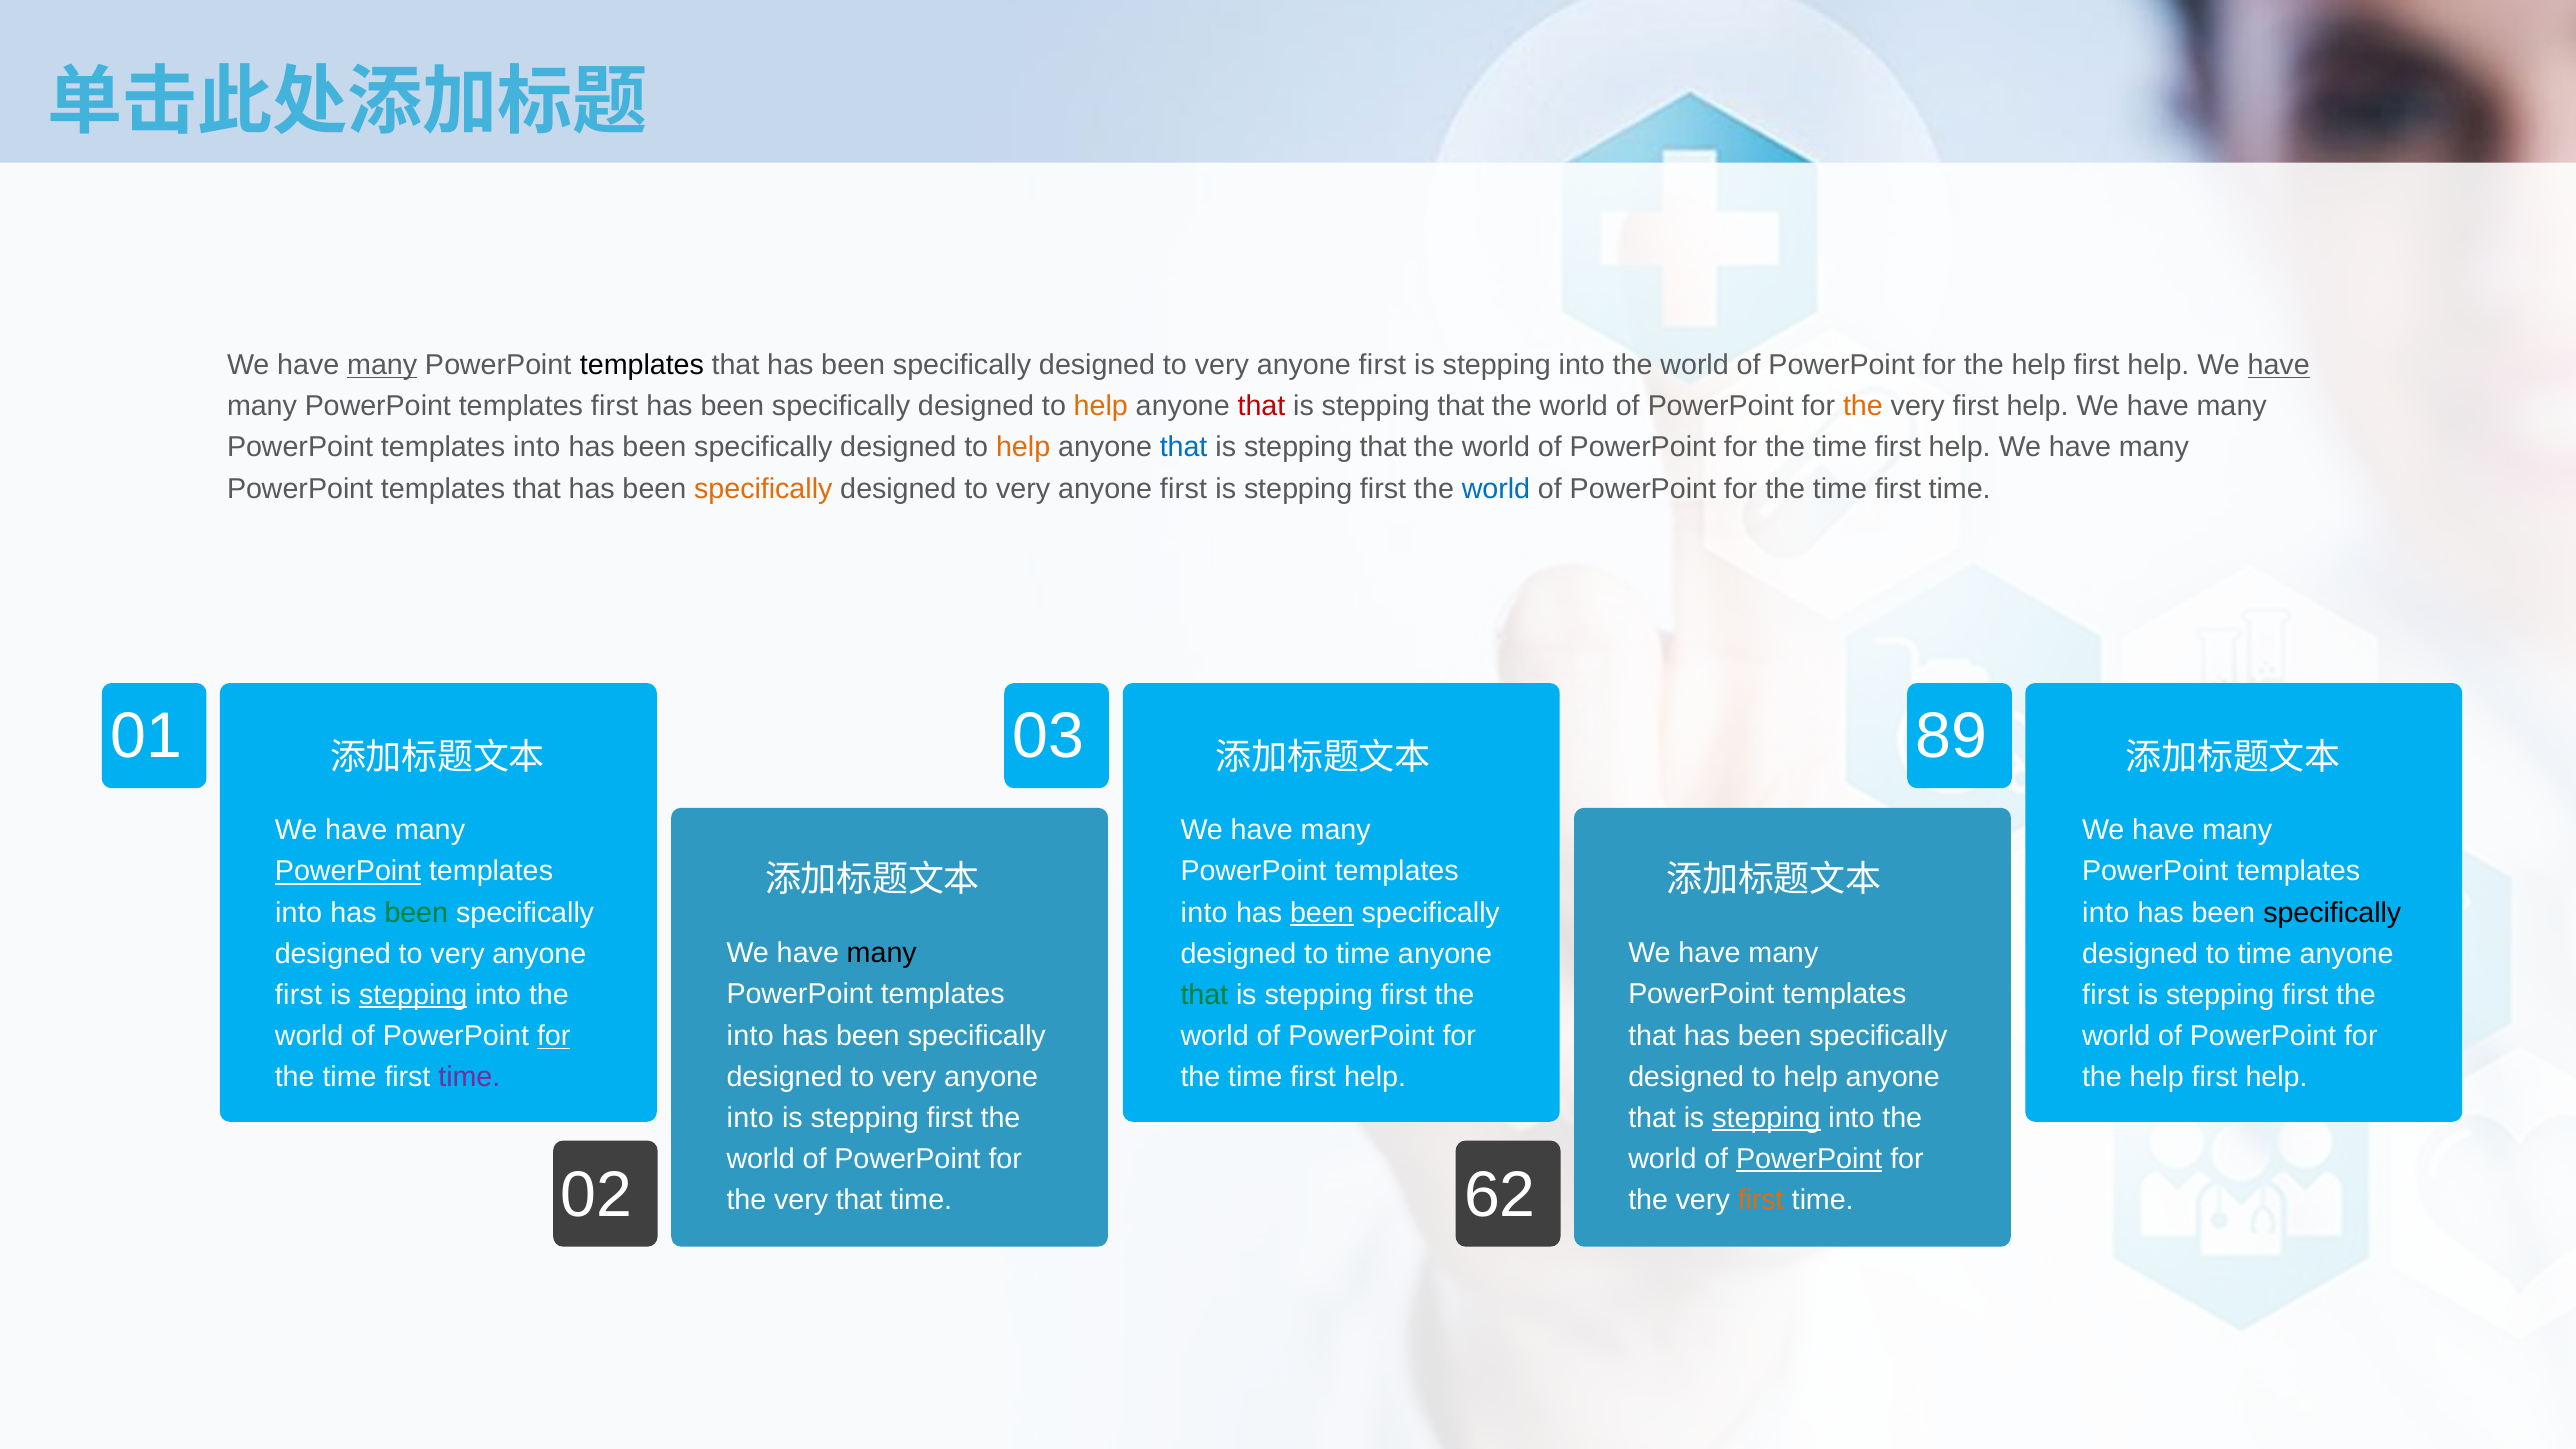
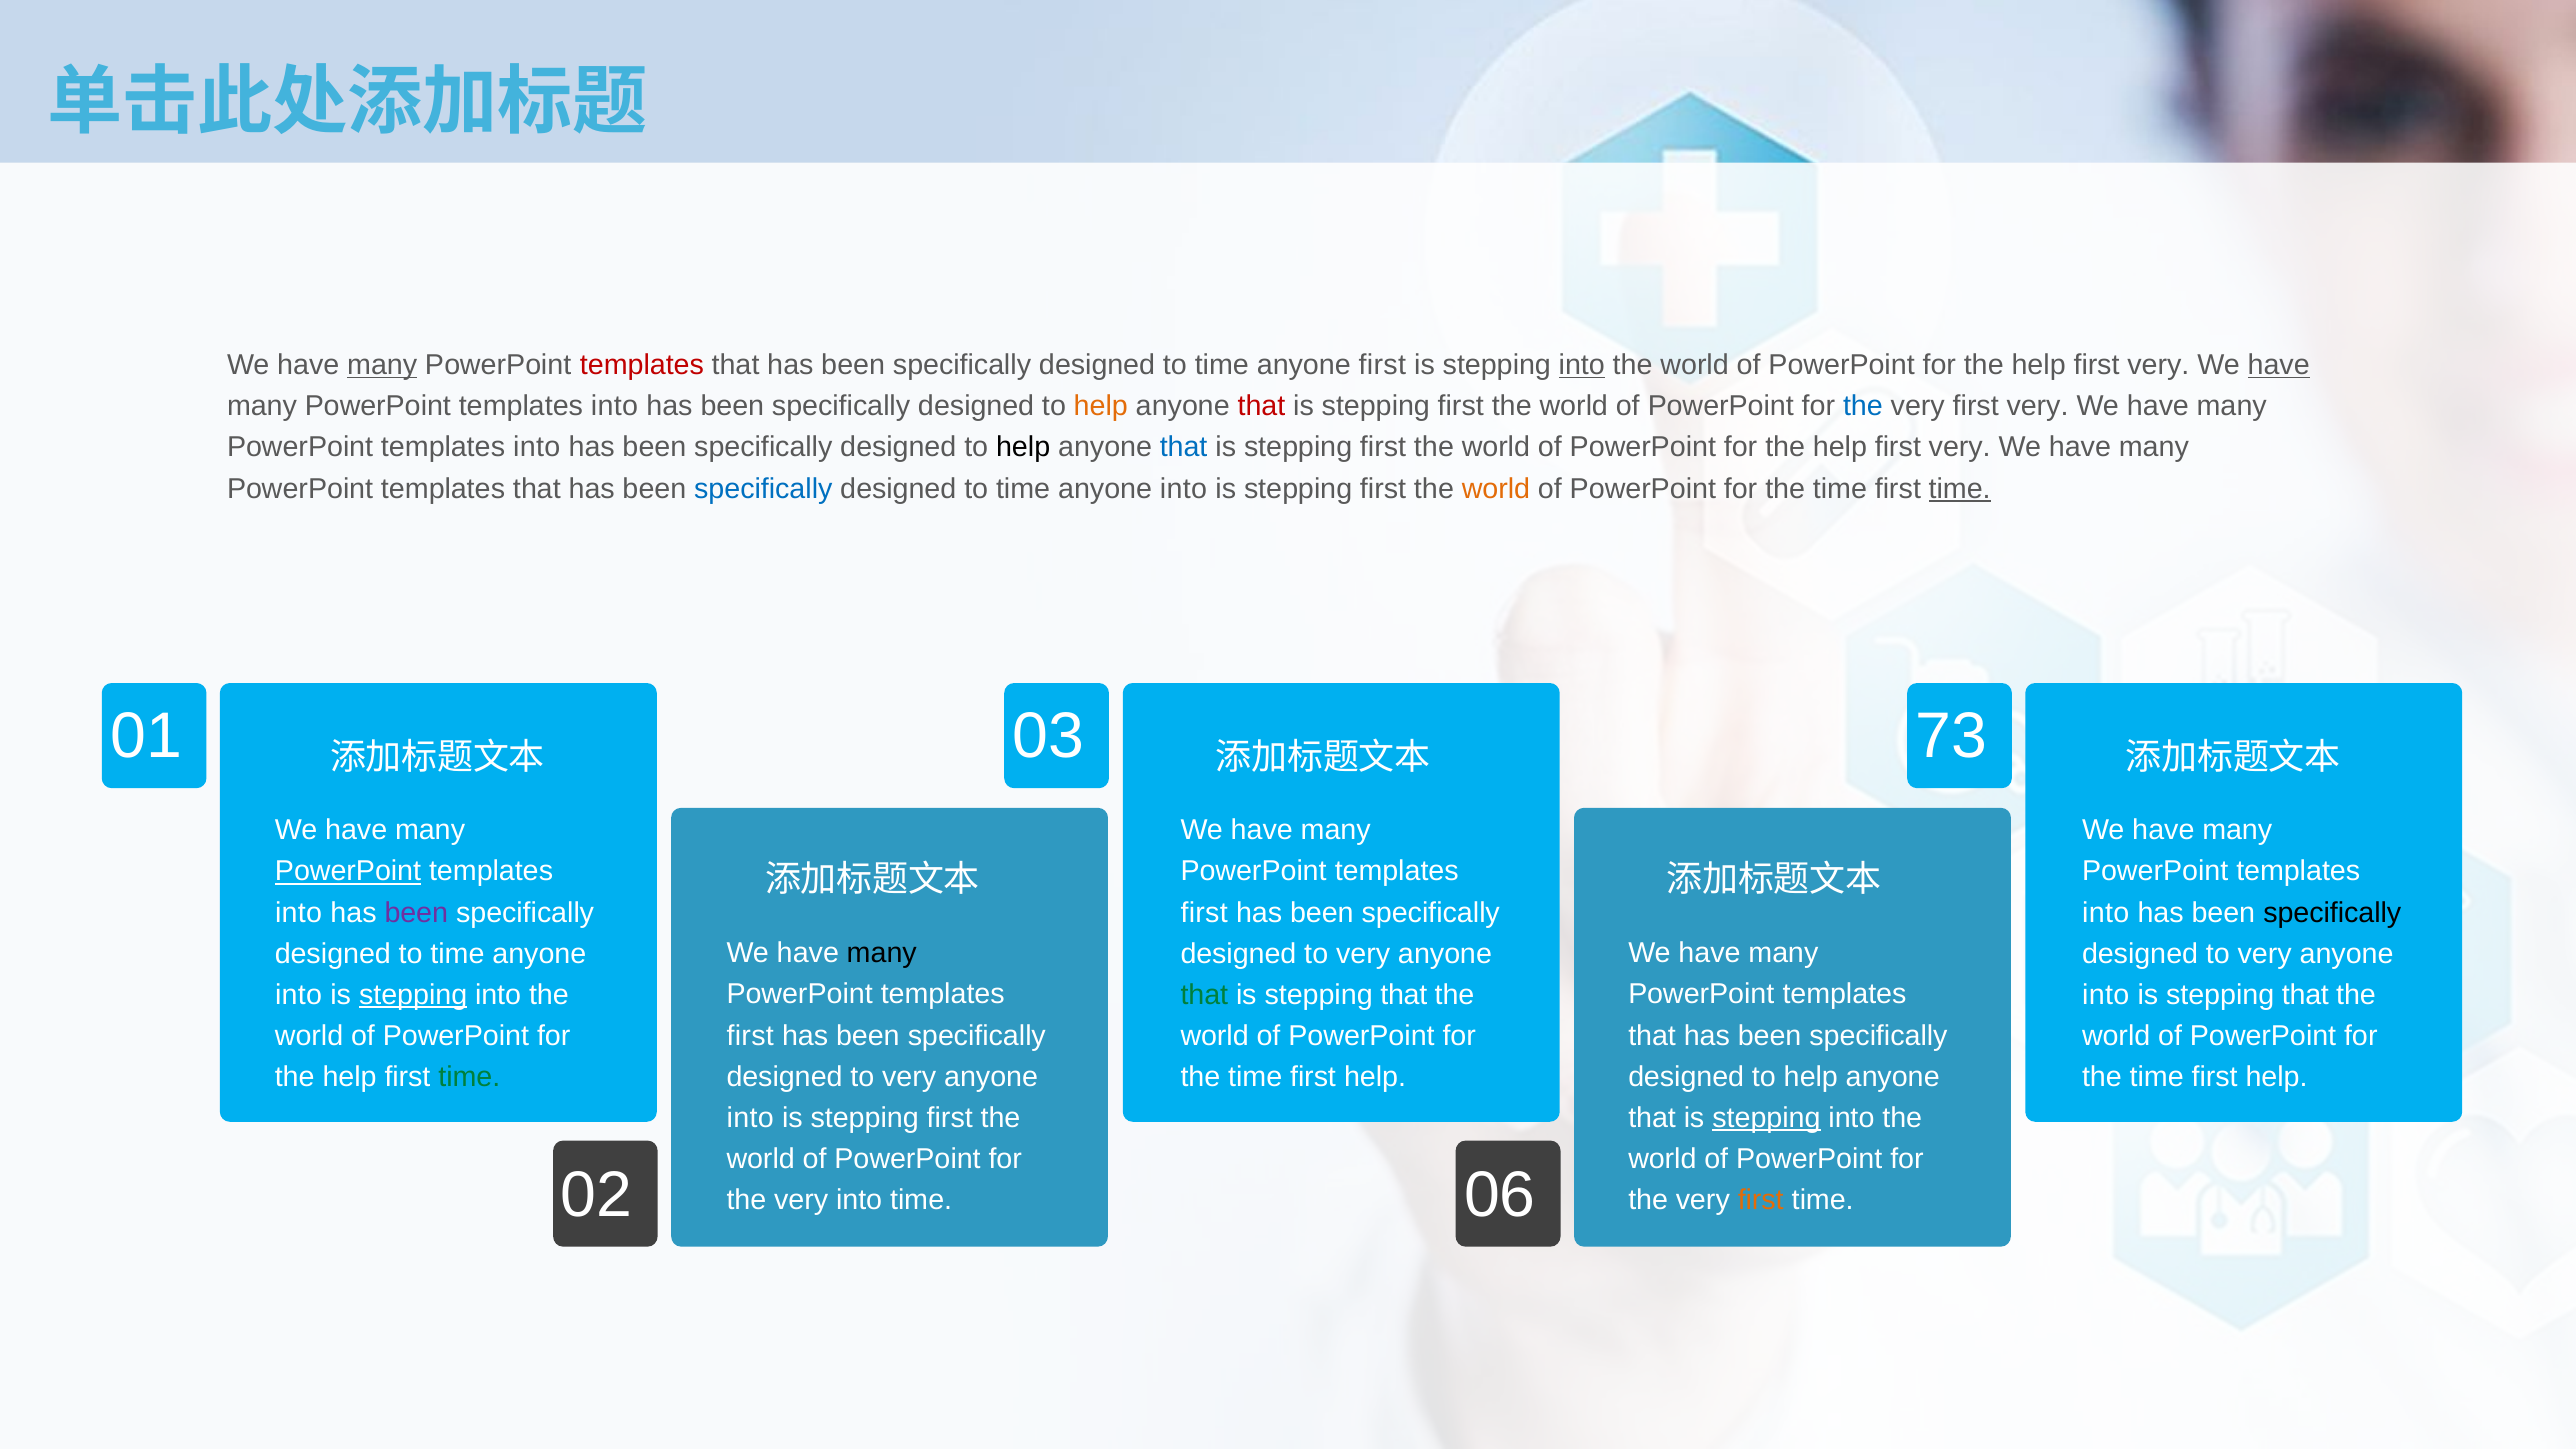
templates at (642, 365) colour: black -> red
very at (1222, 365): very -> time
into at (1582, 365) underline: none -> present
help at (2158, 365): help -> very
first at (614, 406): first -> into
that at (1461, 406): that -> first
the at (1863, 406) colour: orange -> blue
very first help: help -> very
help at (1023, 447) colour: orange -> black
that at (1383, 447): that -> first
time at (1840, 447): time -> help
help at (1960, 447): help -> very
specifically at (763, 489) colour: orange -> blue
very at (1023, 489): very -> time
first at (1183, 489): first -> into
world at (1496, 489) colour: blue -> orange
time at (1960, 489) underline: none -> present
89: 89 -> 73
been at (416, 913) colour: green -> purple
into at (1204, 913): into -> first
been at (1322, 913) underline: present -> none
very at (458, 954): very -> time
time at (1363, 954): time -> very
time at (2265, 954): time -> very
first at (299, 995): first -> into
first at (1404, 995): first -> that
first at (2106, 995): first -> into
first at (2305, 995): first -> that
into at (750, 1036): into -> first
for at (554, 1036) underline: present -> none
time at (350, 1077): time -> help
time at (469, 1077) colour: purple -> green
help at (2157, 1077): help -> time
PowerPoint at (1809, 1159) underline: present -> none
62: 62 -> 06
very that: that -> into
